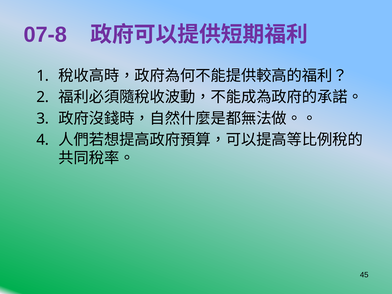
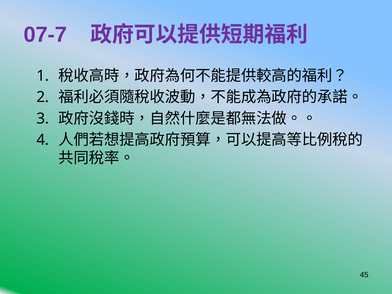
07-8: 07-8 -> 07-7
